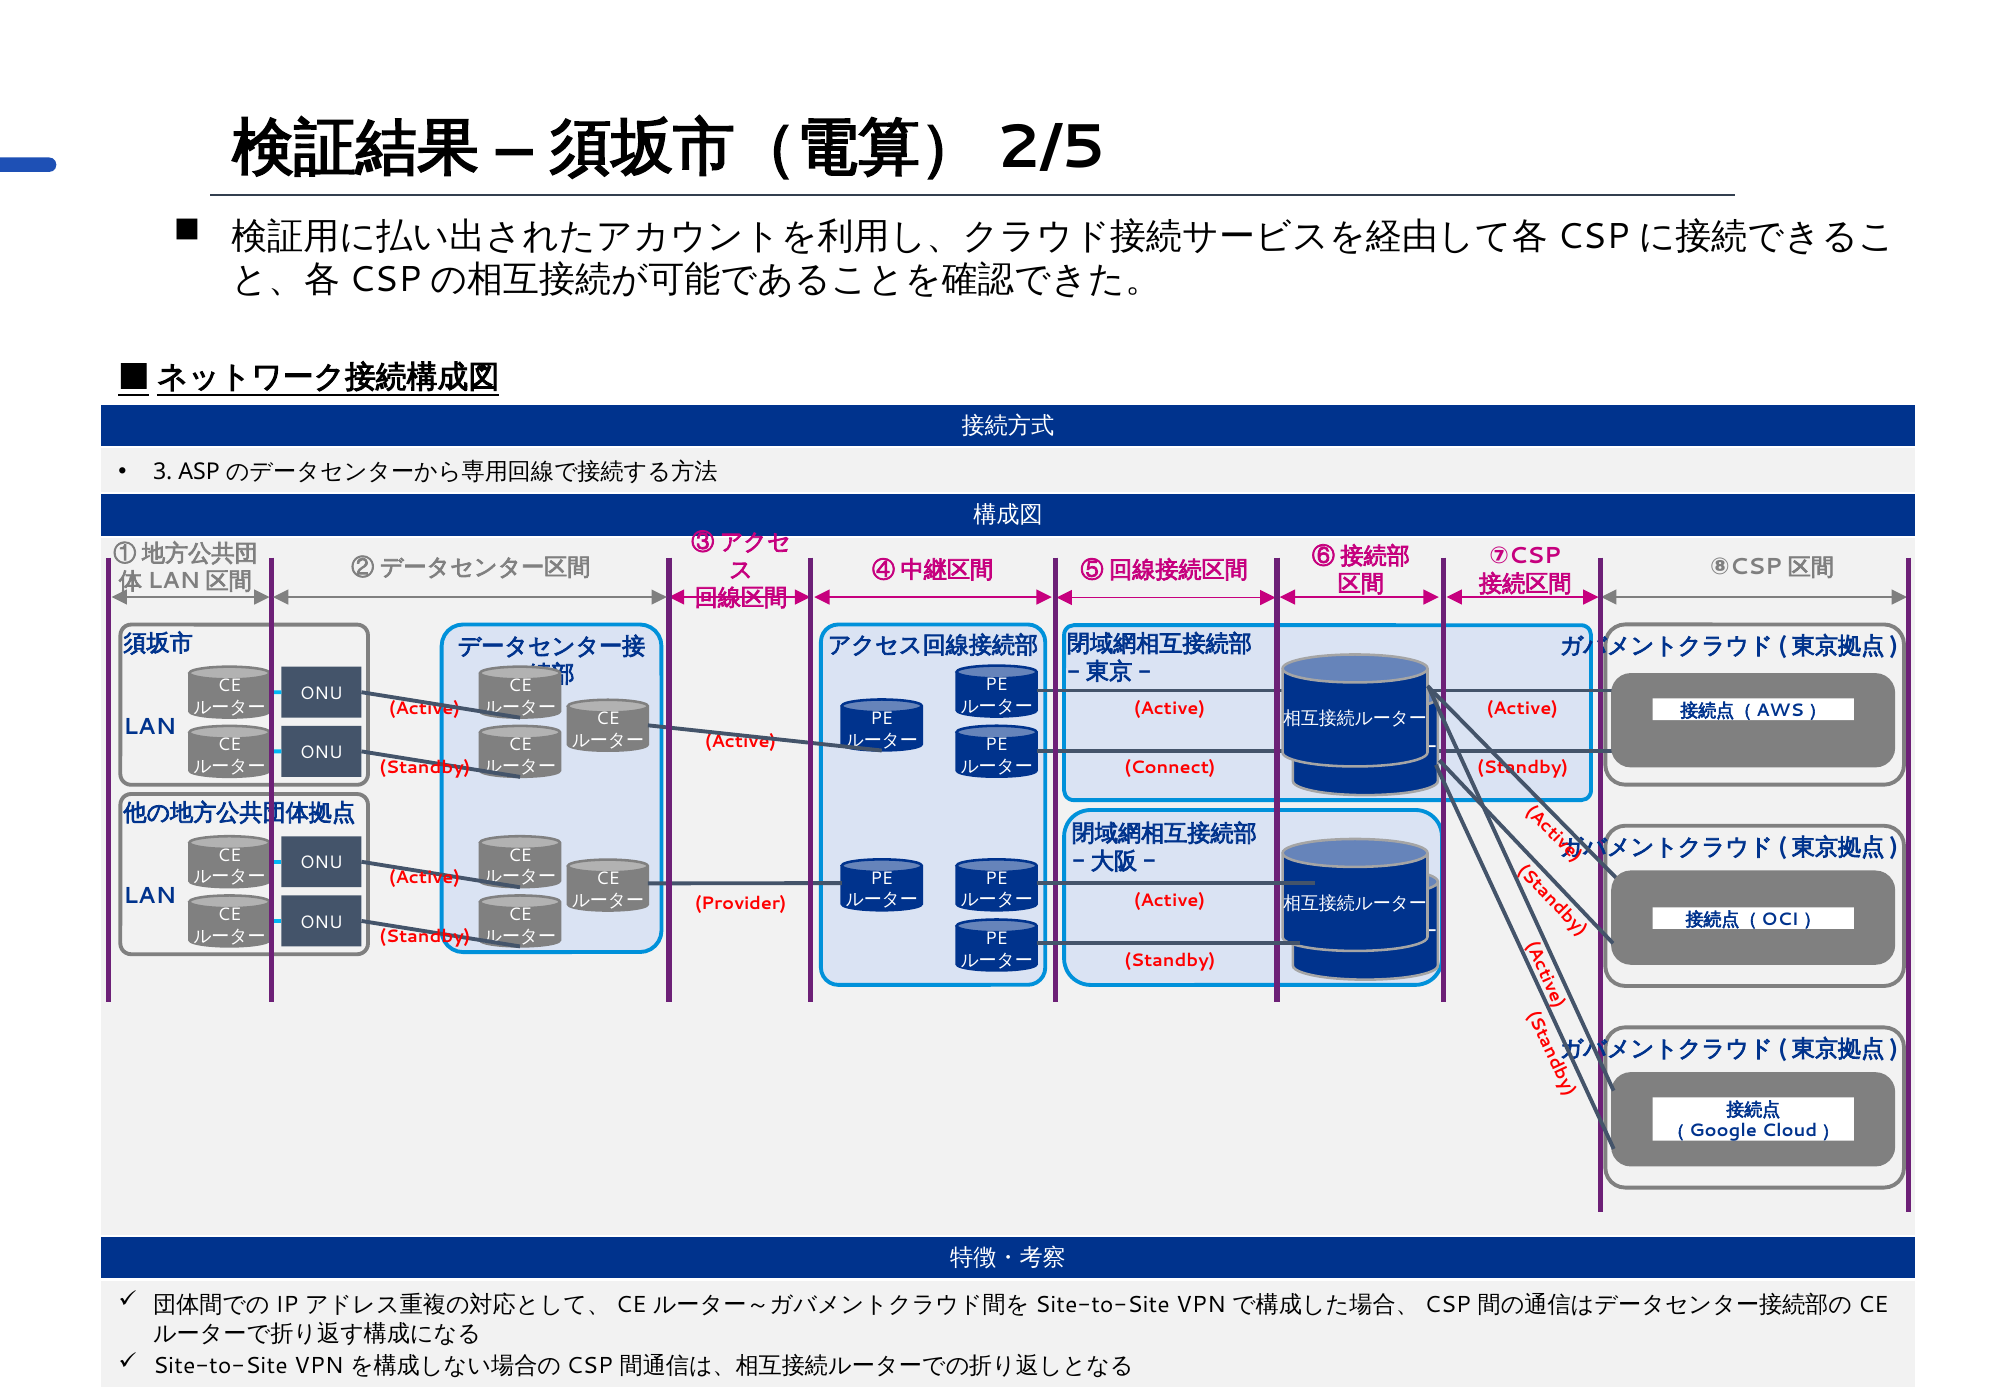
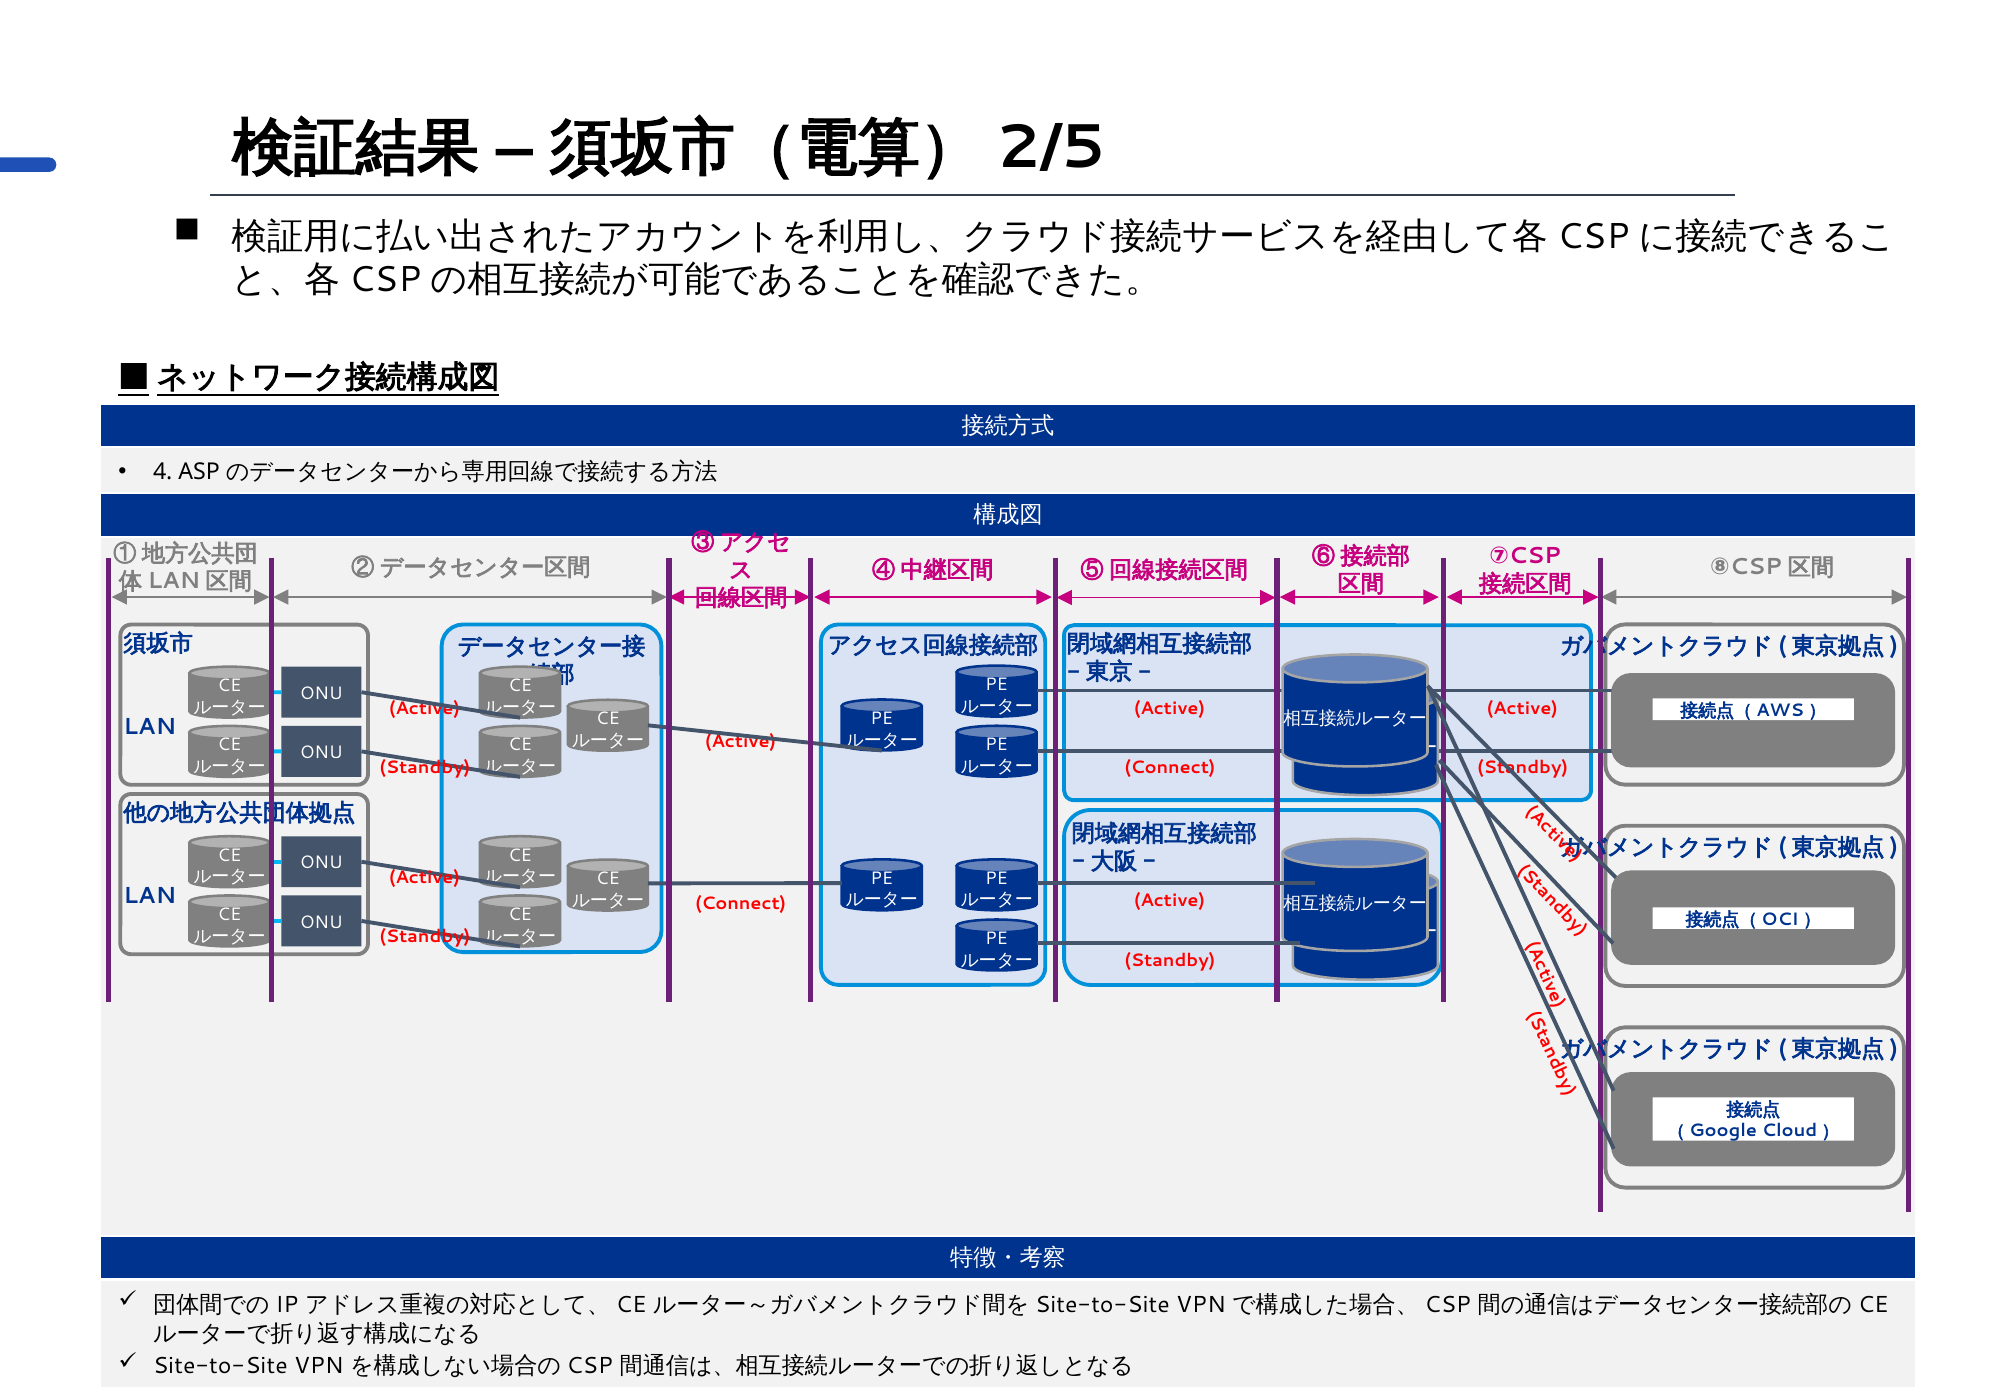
3: 3 -> 4
Provider at (741, 904): Provider -> Connect
